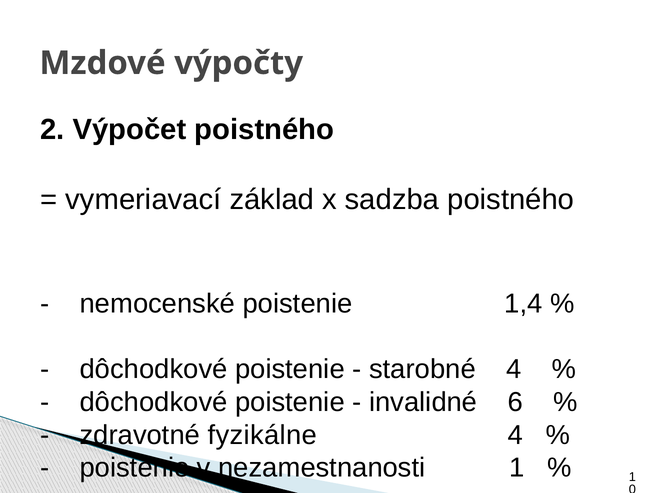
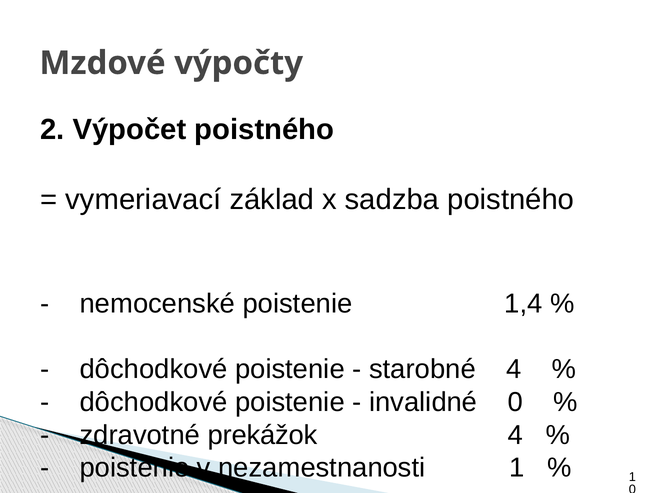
invalidné 6: 6 -> 0
fyzikálne: fyzikálne -> prekážok
